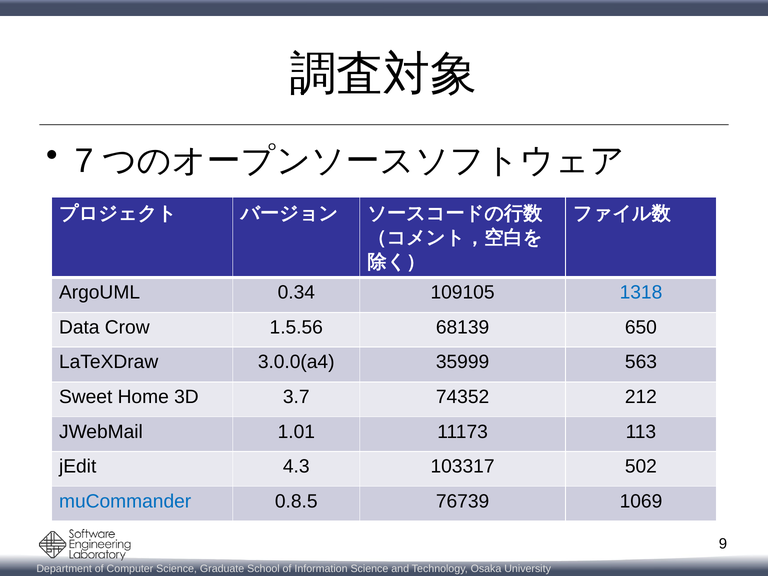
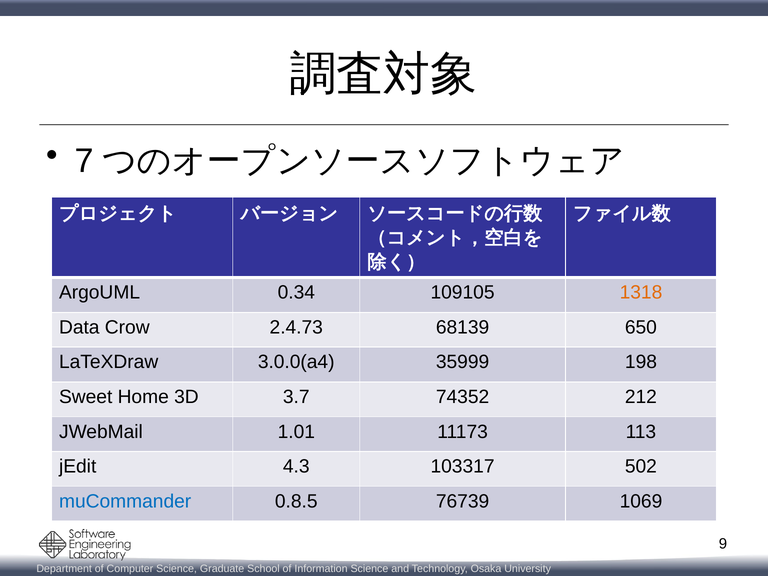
1318 colour: blue -> orange
1.5.56: 1.5.56 -> 2.4.73
563: 563 -> 198
